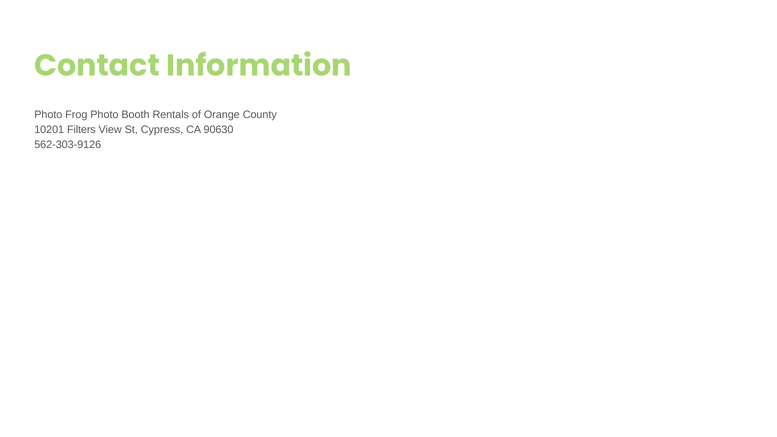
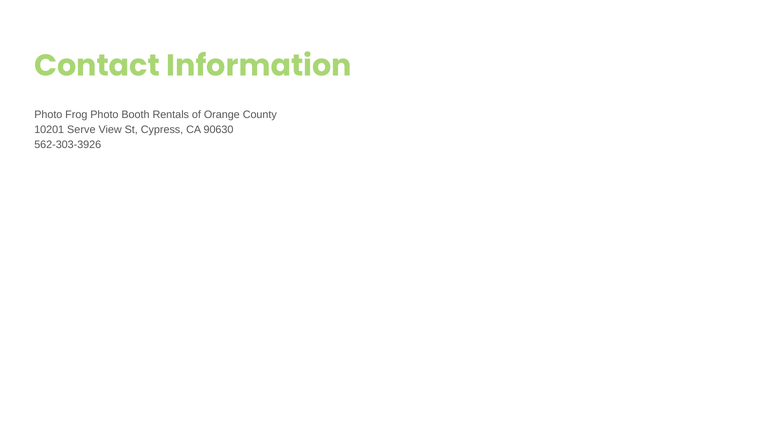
Filters: Filters -> Serve
562-303-9126: 562-303-9126 -> 562-303-3926
